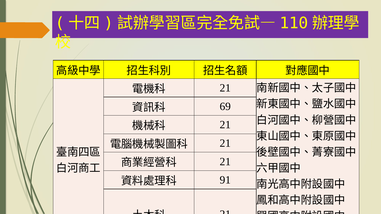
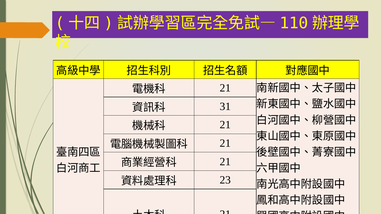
69: 69 -> 31
91: 91 -> 23
